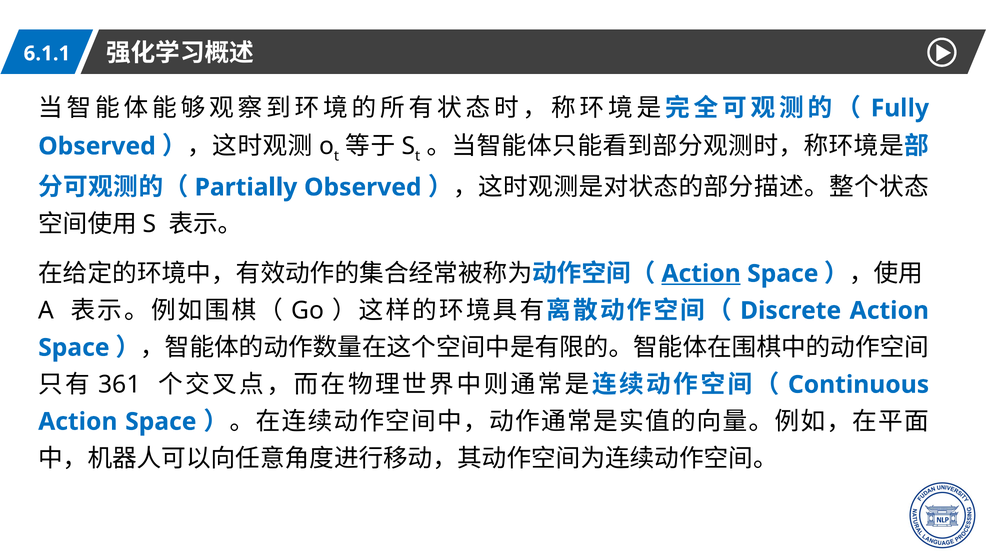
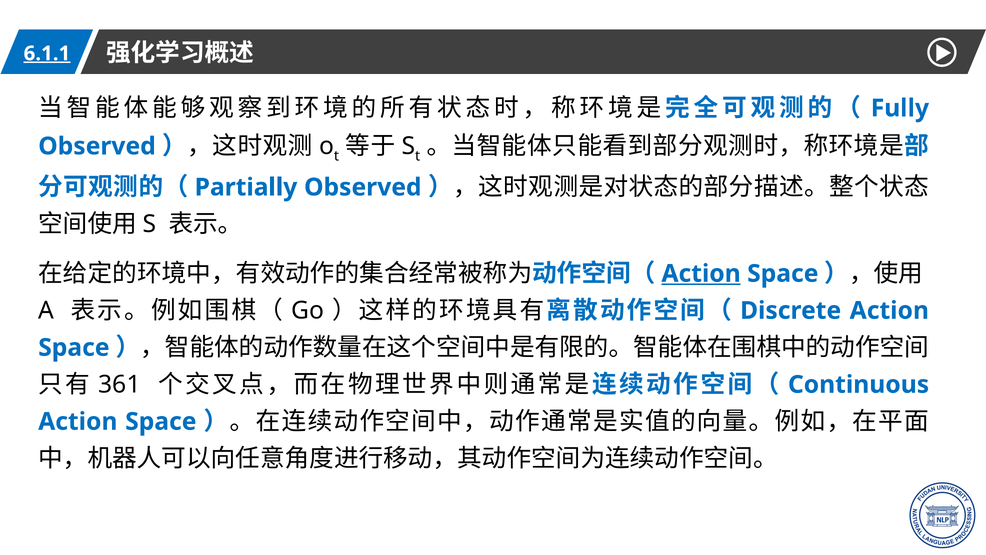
6.1.1 underline: none -> present
